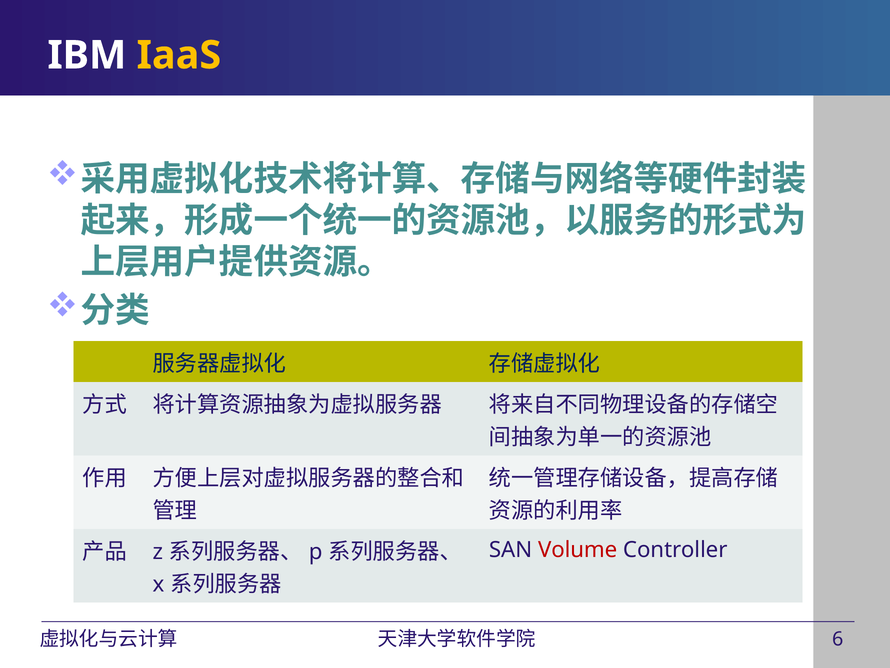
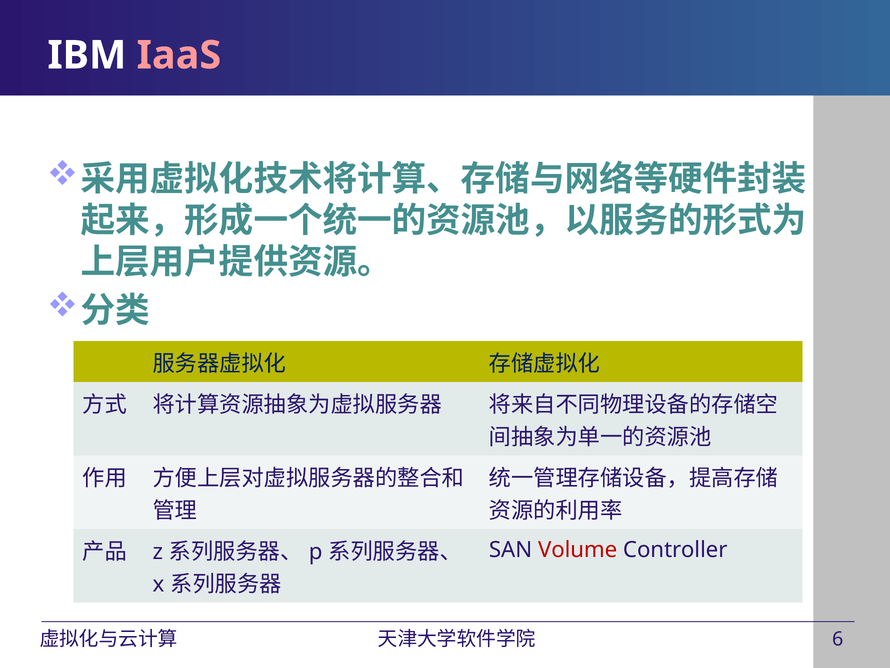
IaaS colour: yellow -> pink
